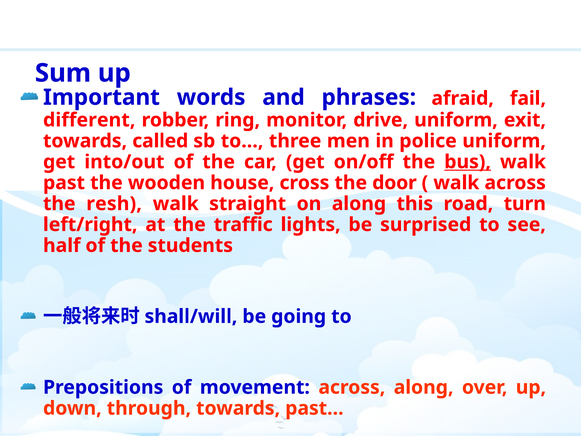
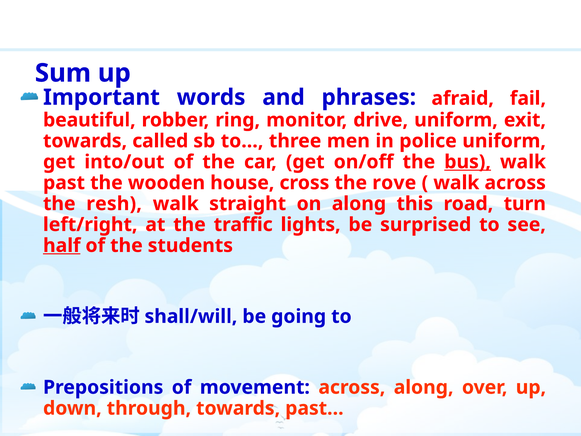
different: different -> beautiful
door: door -> rove
half underline: none -> present
